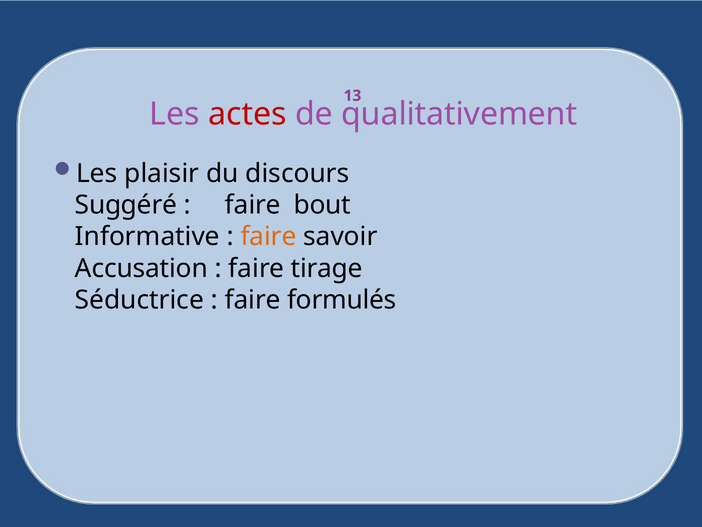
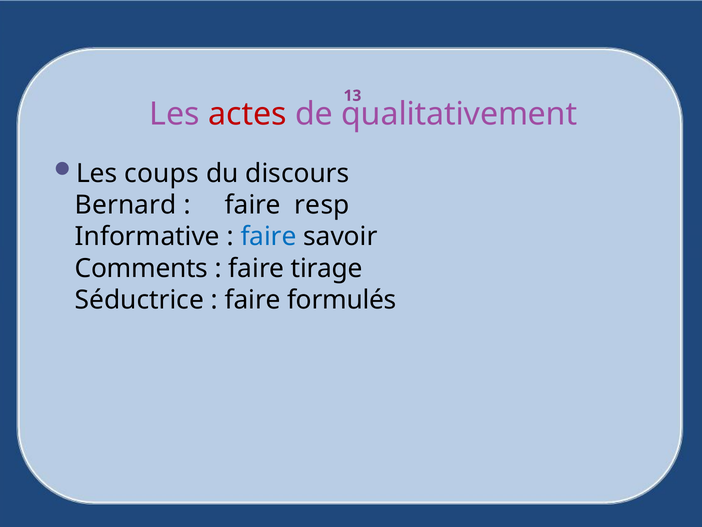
plaisir: plaisir -> coups
Suggéré: Suggéré -> Bernard
bout: bout -> resp
faire at (268, 236) colour: orange -> blue
Accusation: Accusation -> Comments
